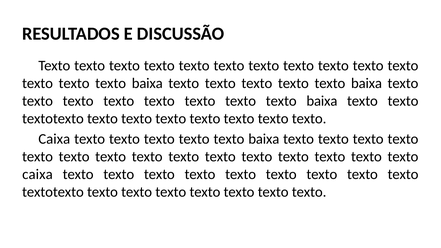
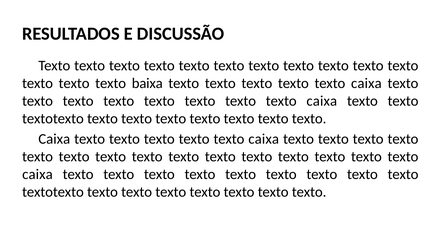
baixa at (367, 83): baixa -> caixa
baixa at (322, 101): baixa -> caixa
baixa at (264, 139): baixa -> caixa
